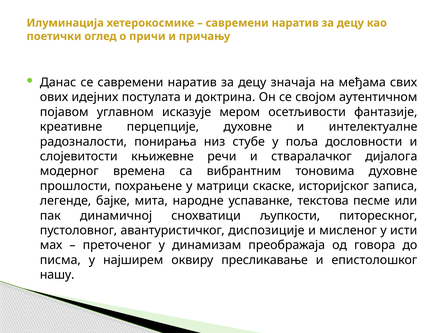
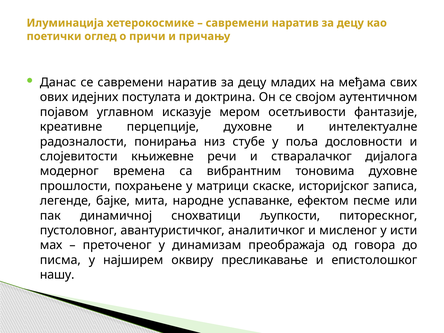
значаја: значаја -> младих
текстова: текстова -> ефектом
диспозиције: диспозиције -> аналитичког
